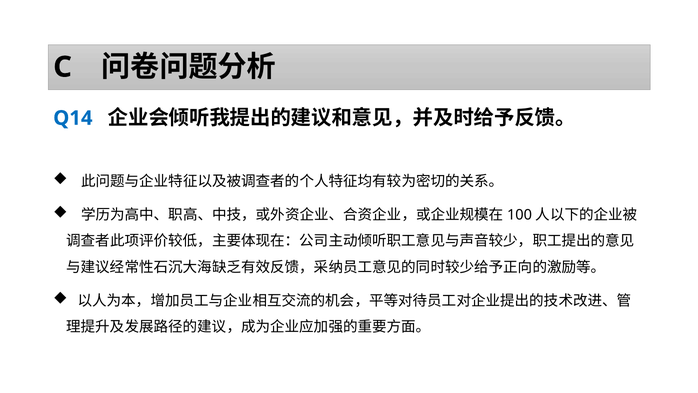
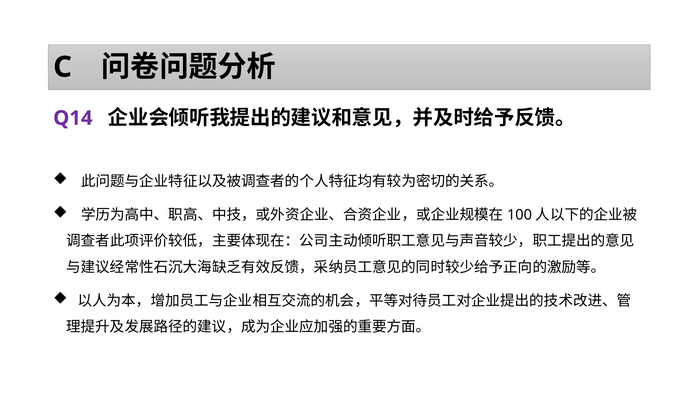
Q14 colour: blue -> purple
